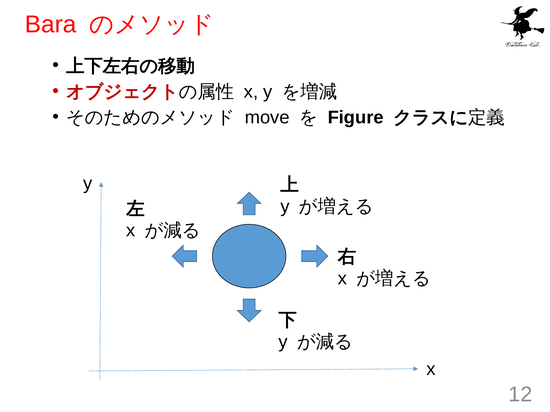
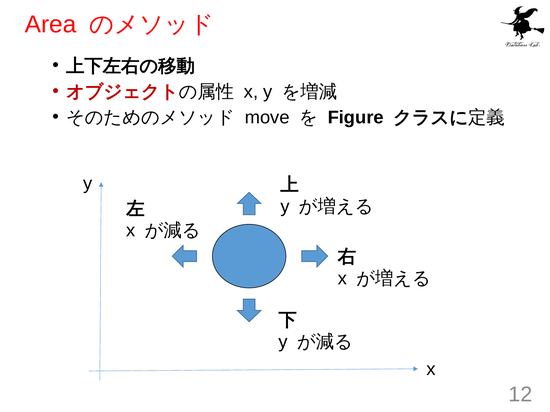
Bara: Bara -> Area
